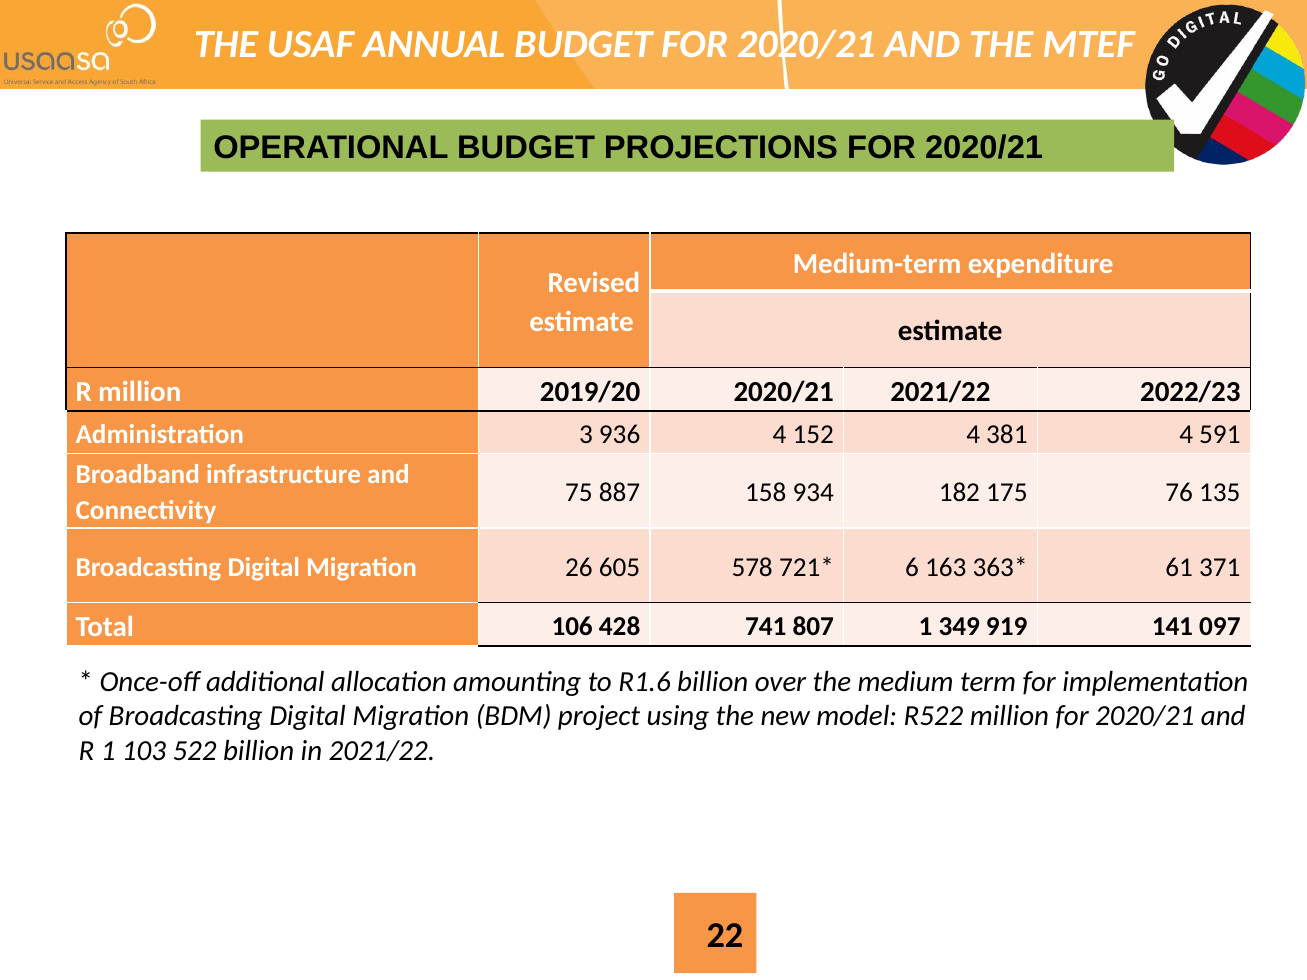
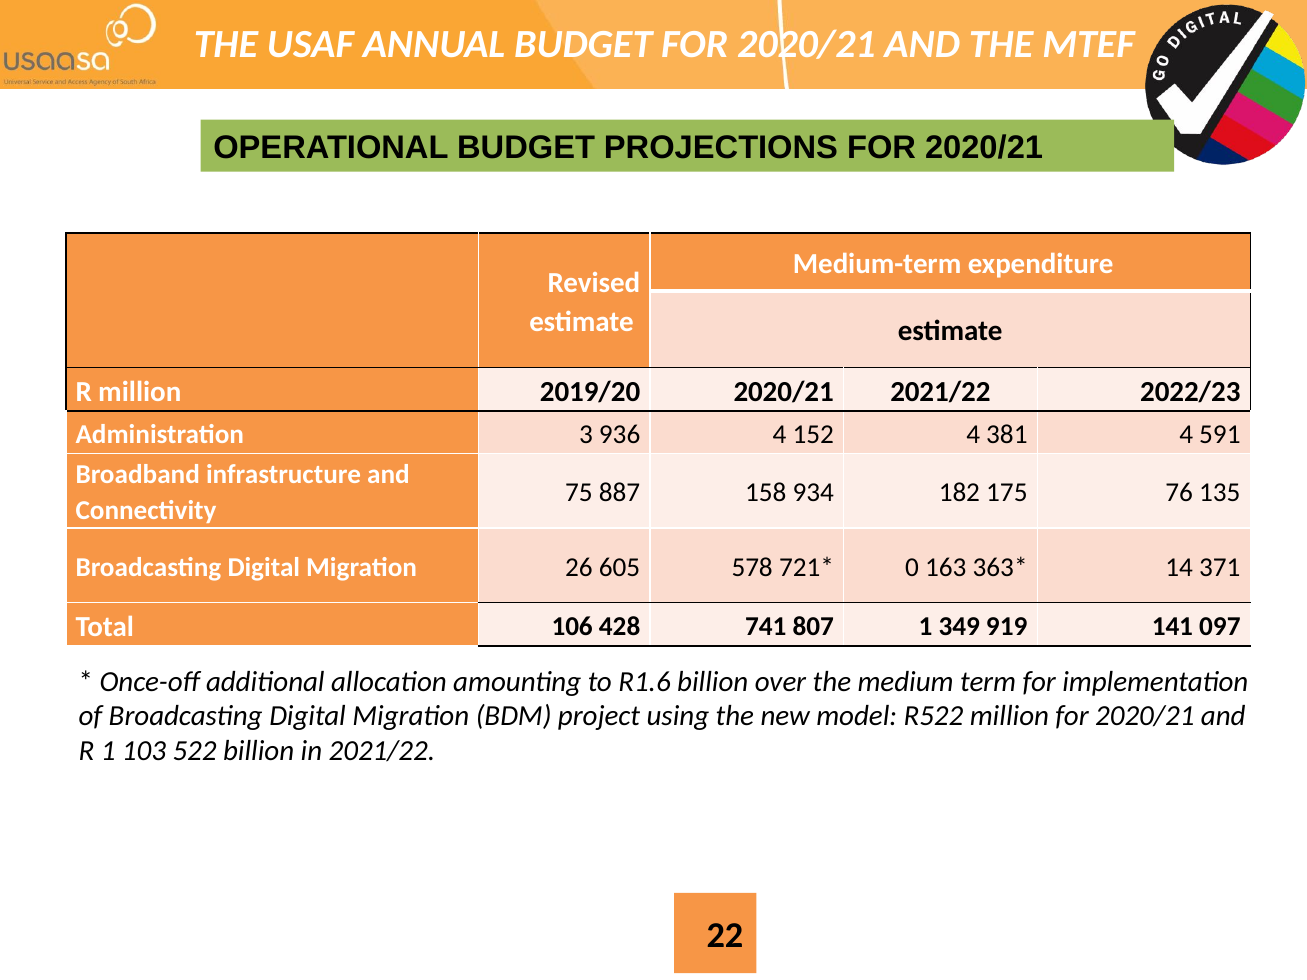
6: 6 -> 0
61: 61 -> 14
